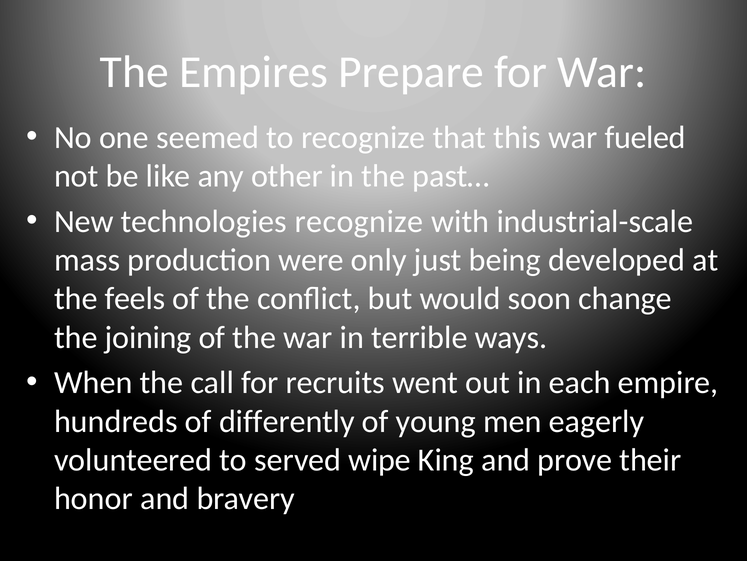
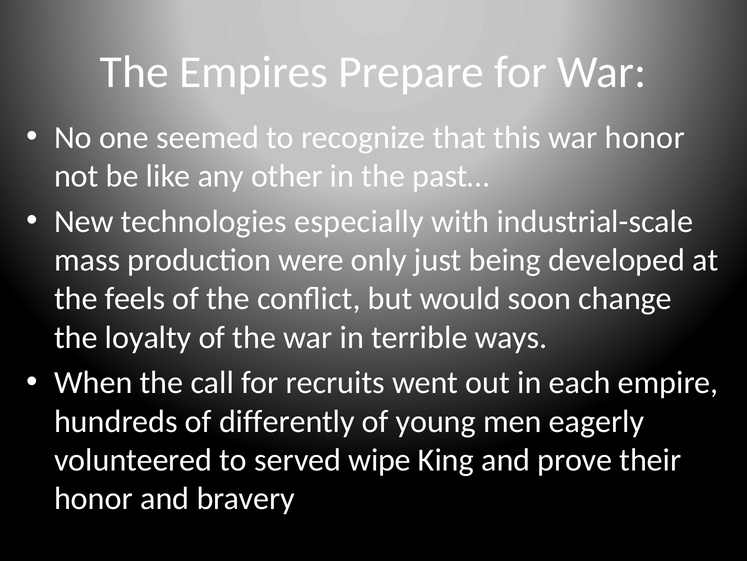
war fueled: fueled -> honor
technologies recognize: recognize -> especially
joining: joining -> loyalty
